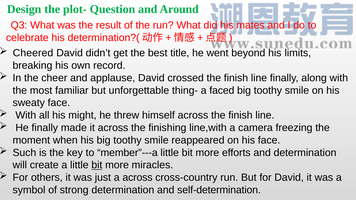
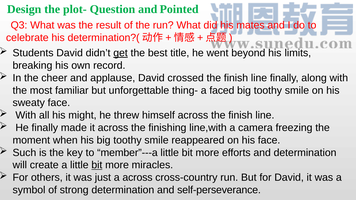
Around: Around -> Pointed
Cheered: Cheered -> Students
get underline: none -> present
self-determination: self-determination -> self-perseverance
